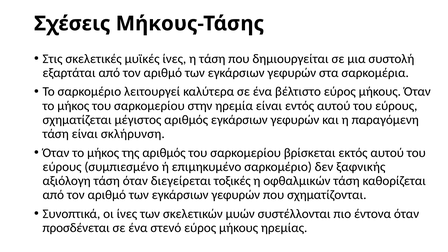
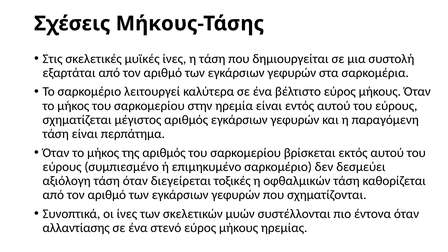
σκλήρυνση: σκλήρυνση -> περπάτημα
ξαφνικής: ξαφνικής -> δεσμεύει
προσδένεται: προσδένεται -> αλλαντίασης
